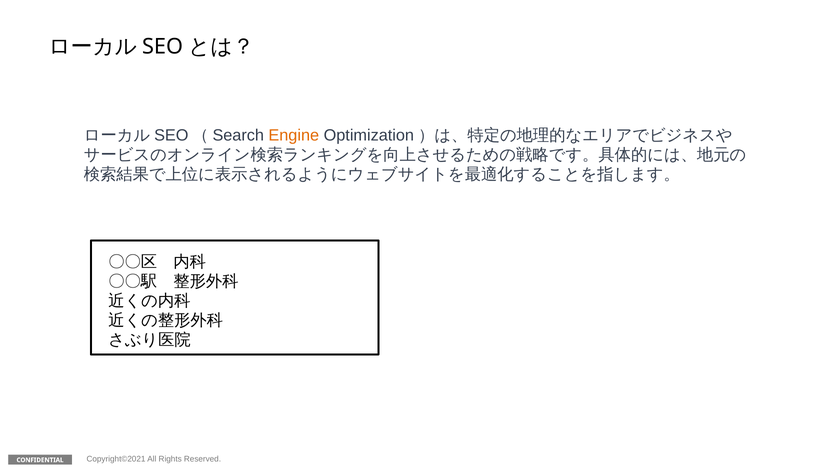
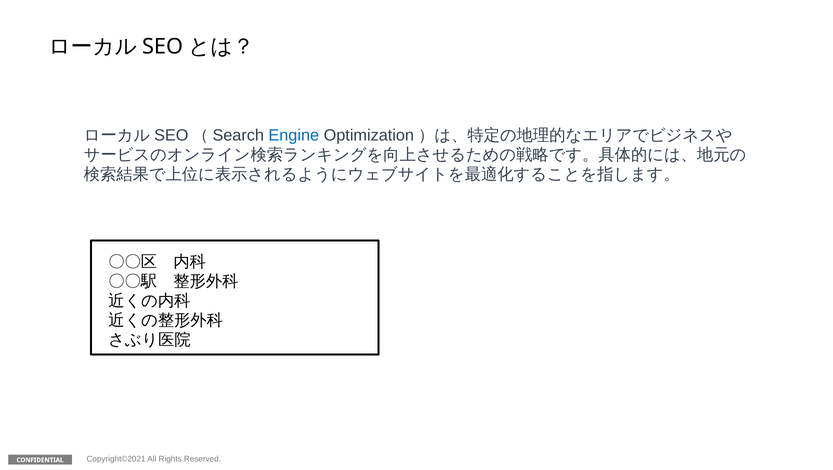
Engine colour: orange -> blue
